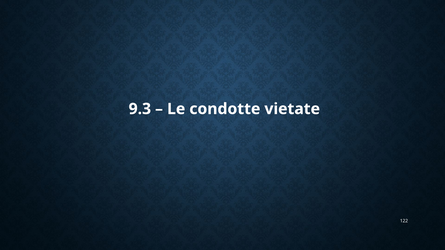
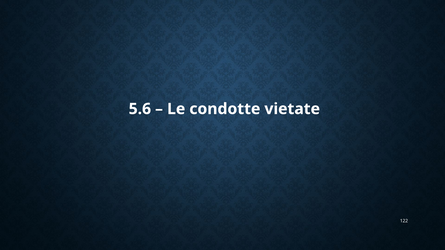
9.3: 9.3 -> 5.6
